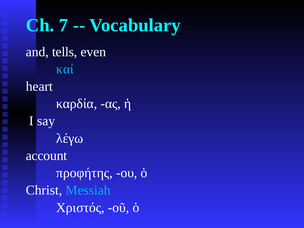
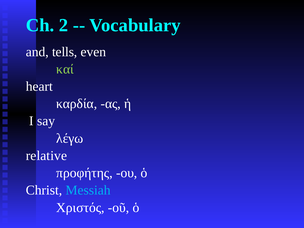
7: 7 -> 2
καί colour: light blue -> light green
account: account -> relative
